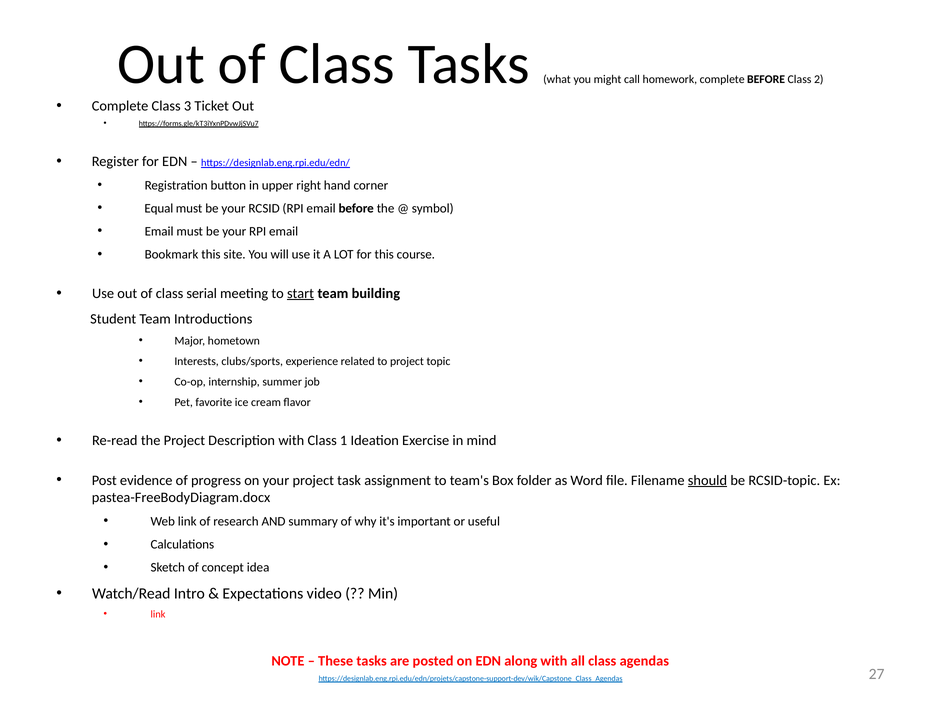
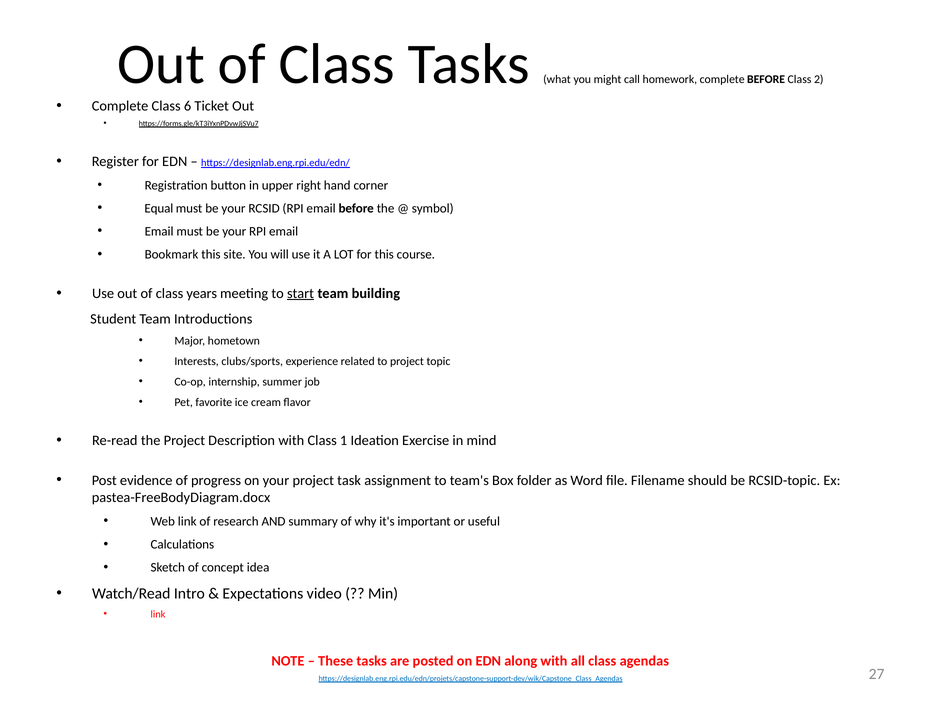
3: 3 -> 6
serial: serial -> years
should underline: present -> none
